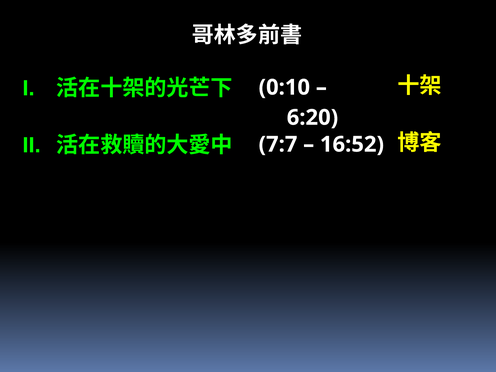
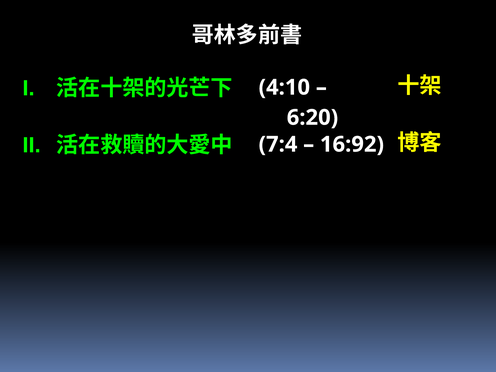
0:10: 0:10 -> 4:10
7:7: 7:7 -> 7:4
16:52: 16:52 -> 16:92
